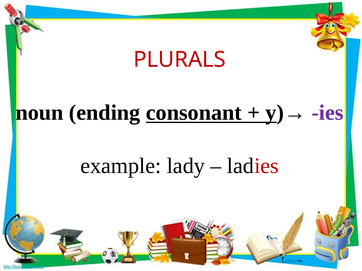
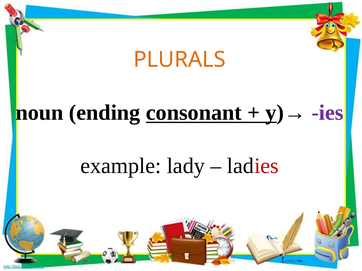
PLURALS colour: red -> orange
